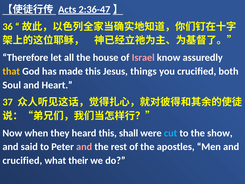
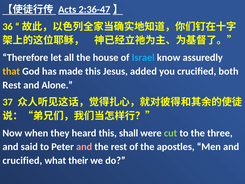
Israel colour: pink -> light blue
things: things -> added
Soul at (12, 85): Soul -> Rest
Heart: Heart -> Alone
cut colour: light blue -> light green
show: show -> three
